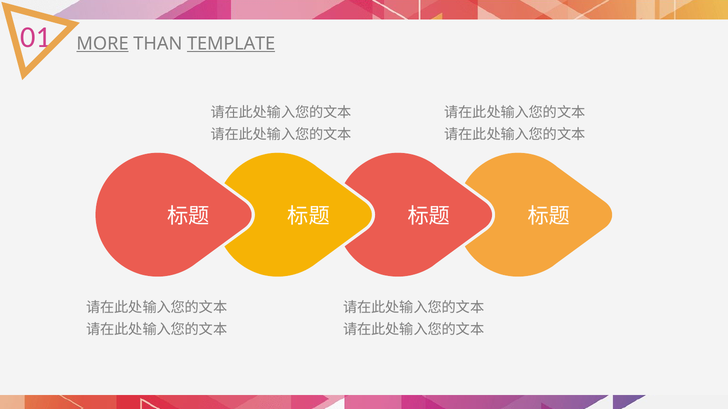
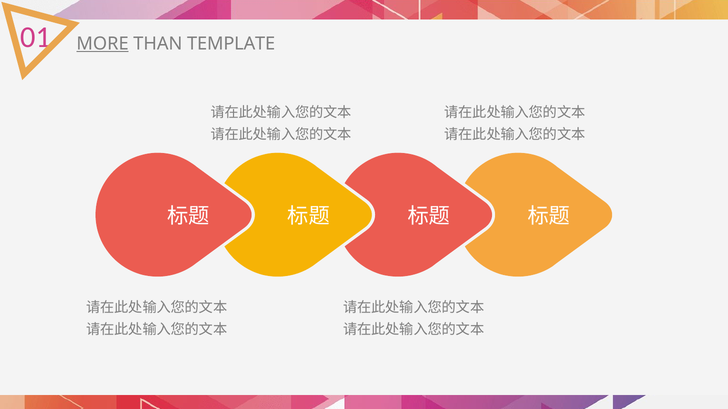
TEMPLATE underline: present -> none
